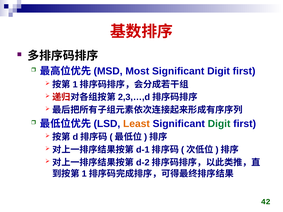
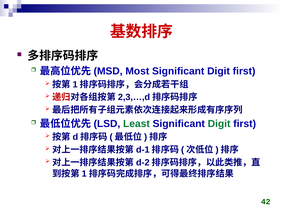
Least colour: orange -> green
